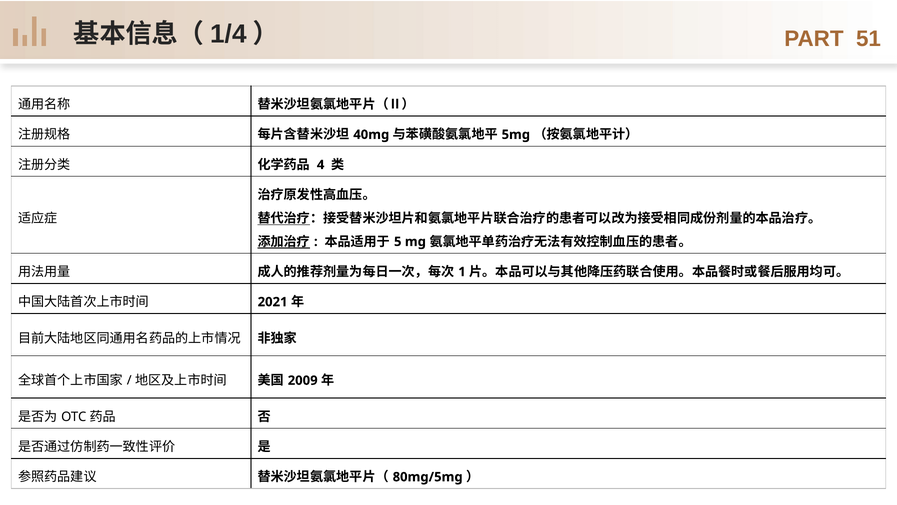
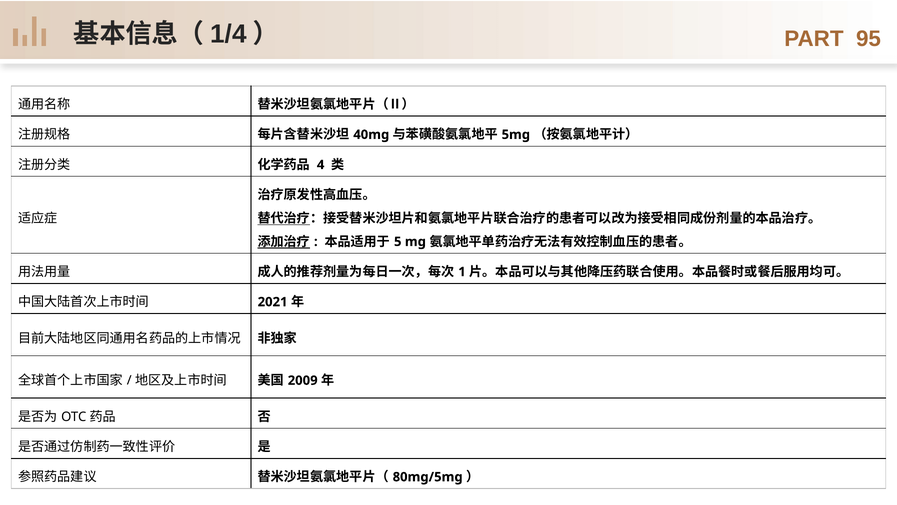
51: 51 -> 95
